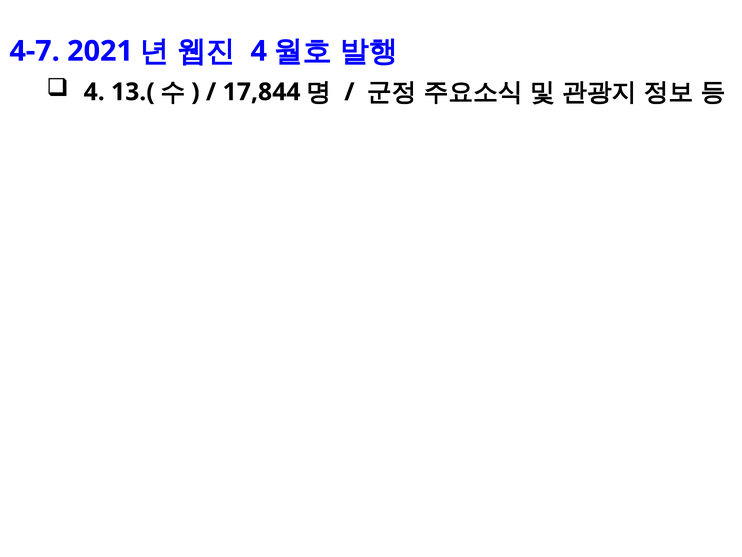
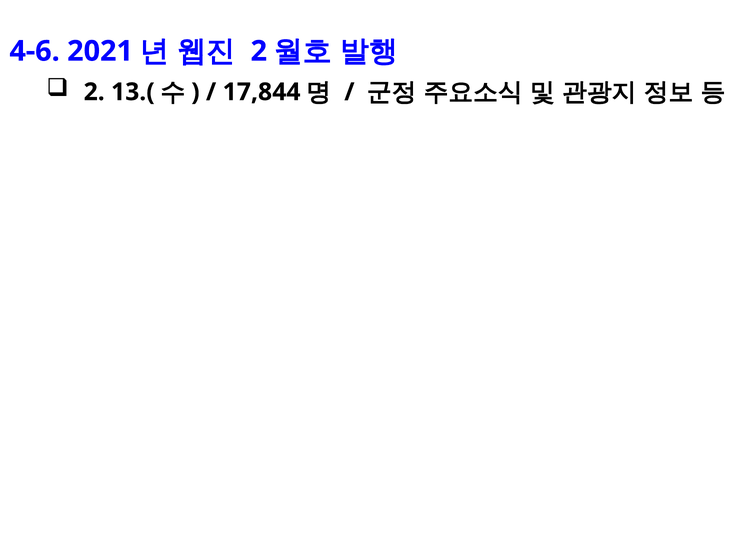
4-7: 4-7 -> 4-6
4 at (259, 51): 4 -> 2
4 at (94, 92): 4 -> 2
